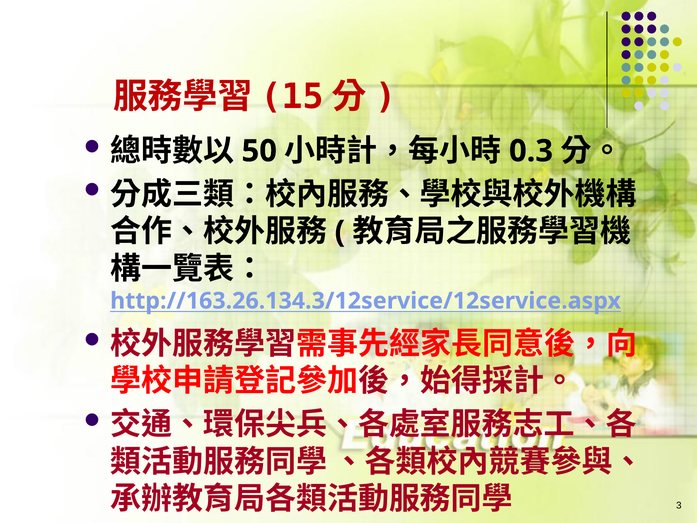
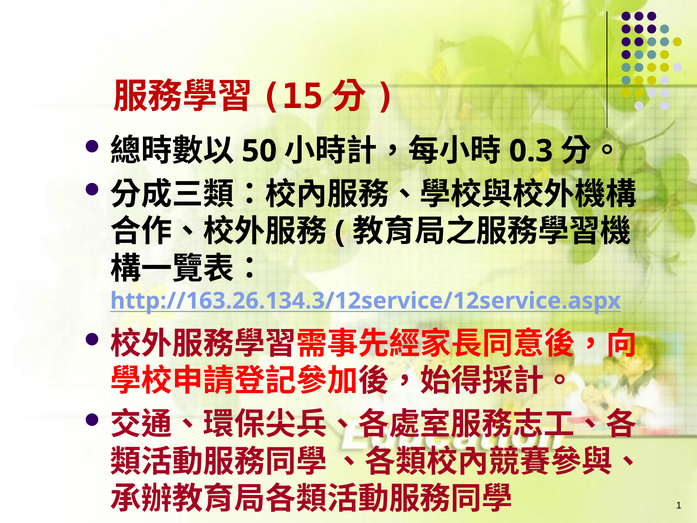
3: 3 -> 1
